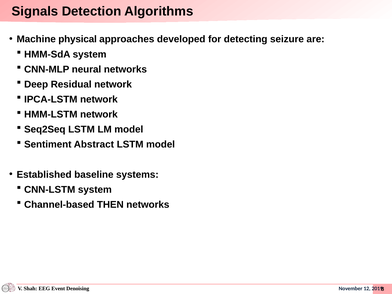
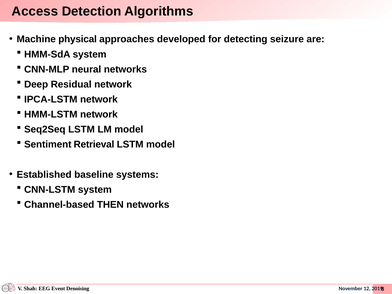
Signals: Signals -> Access
Abstract: Abstract -> Retrieval
